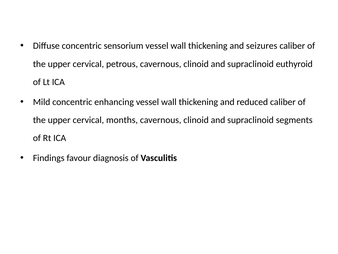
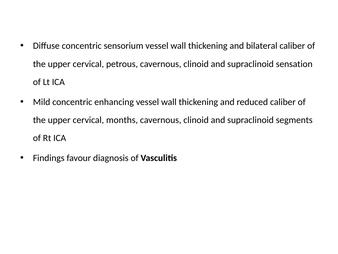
seizures: seizures -> bilateral
euthyroid: euthyroid -> sensation
